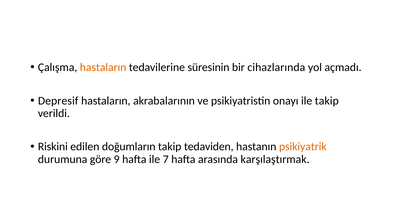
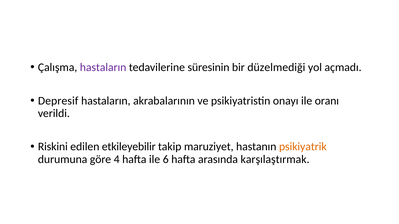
hastaların at (103, 67) colour: orange -> purple
cihazlarında: cihazlarında -> düzelmediği
ile takip: takip -> oranı
doğumların: doğumların -> etkileyebilir
tedaviden: tedaviden -> maruziyet
9: 9 -> 4
7: 7 -> 6
